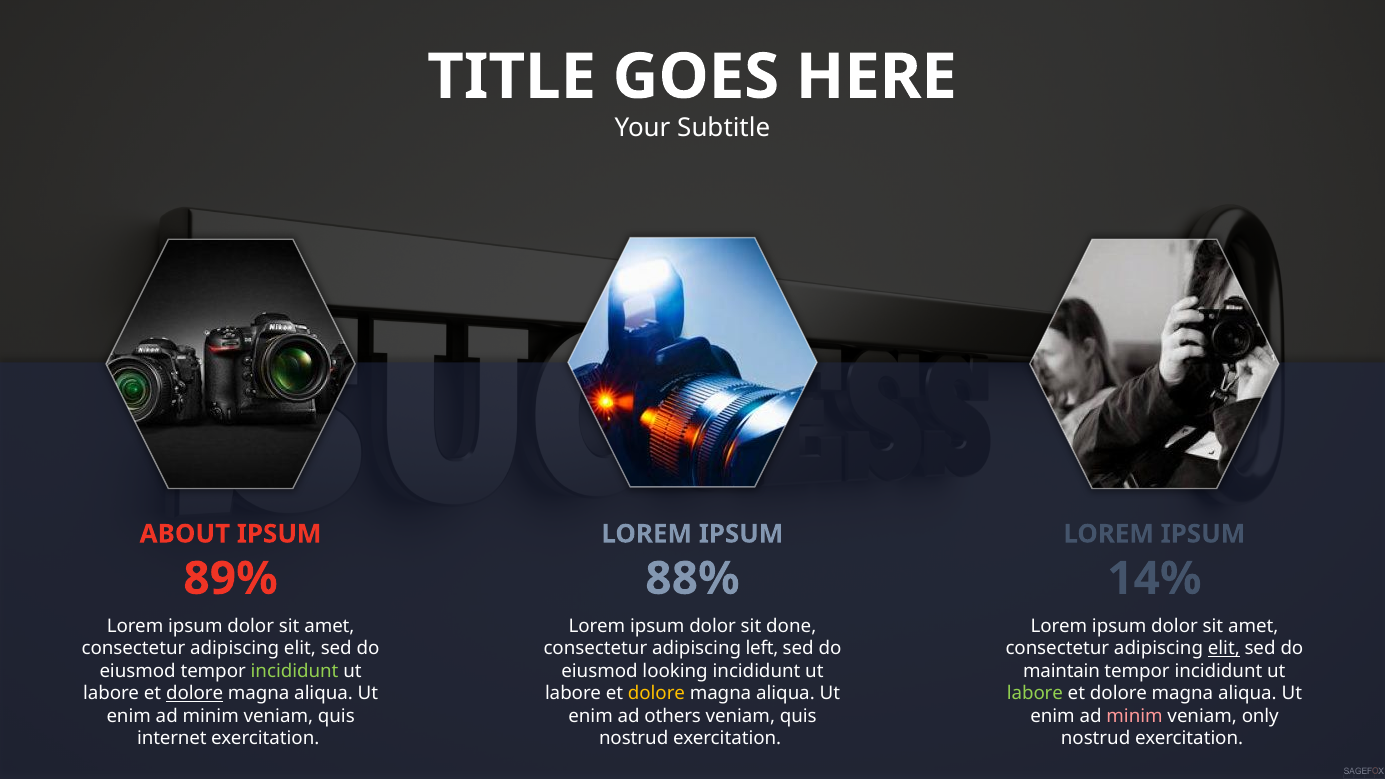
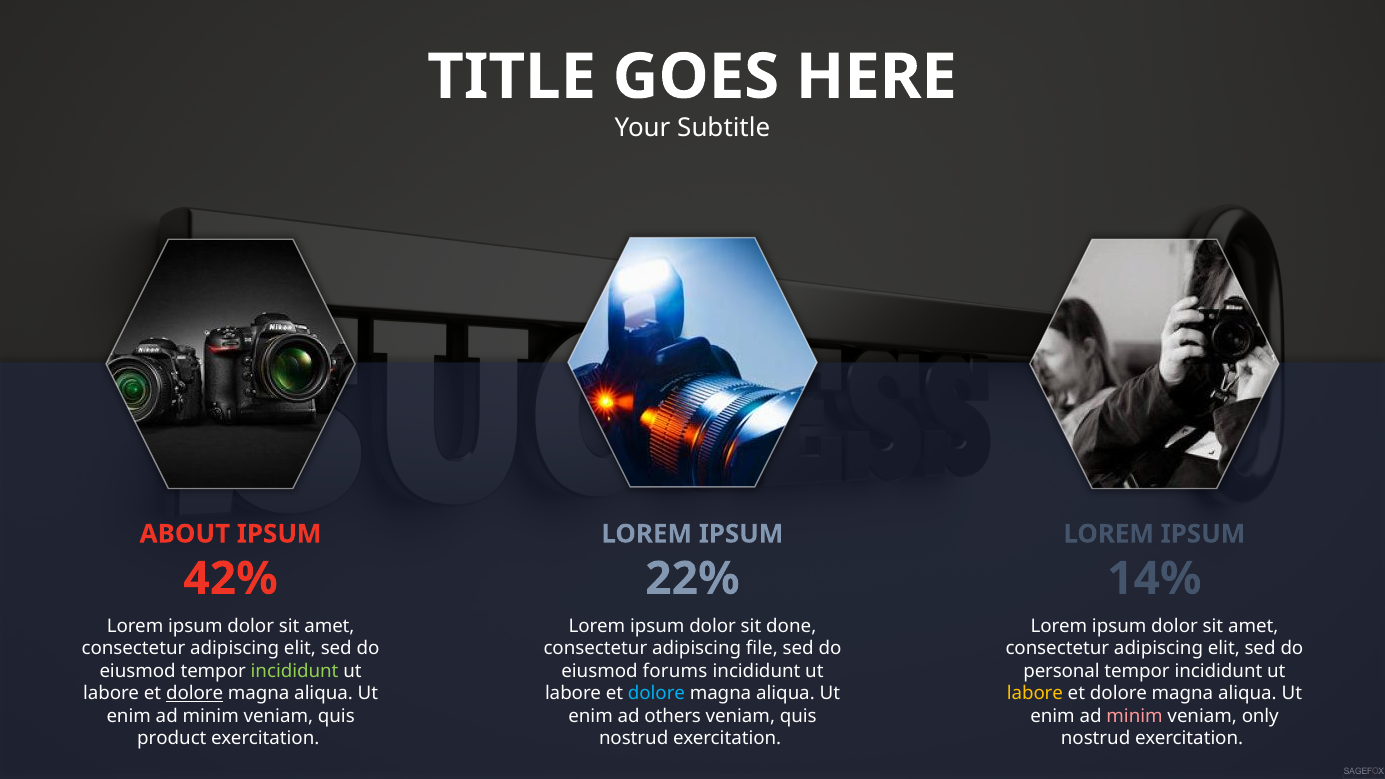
89%: 89% -> 42%
88%: 88% -> 22%
left: left -> file
elit at (1224, 649) underline: present -> none
looking: looking -> forums
maintain: maintain -> personal
dolore at (657, 694) colour: yellow -> light blue
labore at (1035, 694) colour: light green -> yellow
internet: internet -> product
